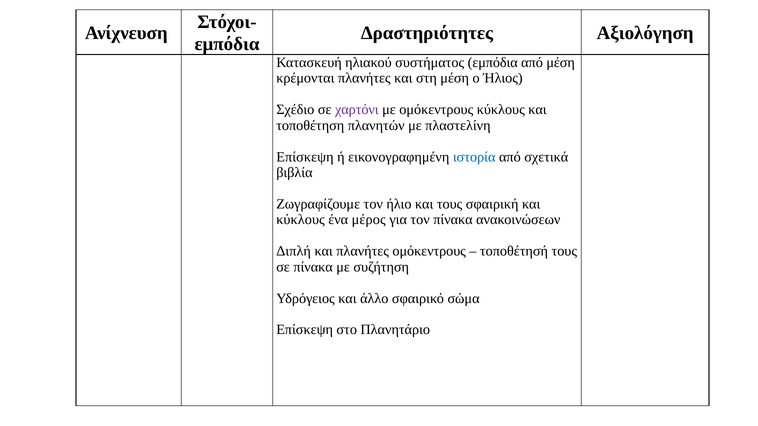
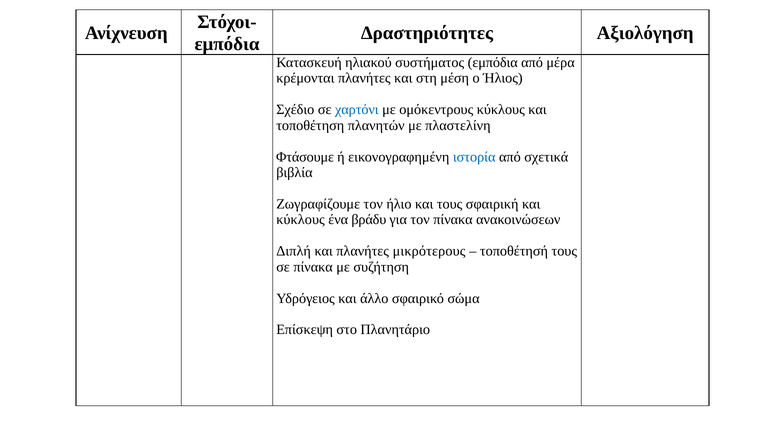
από μέση: μέση -> μέρα
χαρτόνι colour: purple -> blue
Επίσκεψη at (305, 157): Επίσκεψη -> Φτάσουμε
μέρος: μέρος -> βράδυ
πλανήτες ομόκεντρους: ομόκεντρους -> μικρότερους
